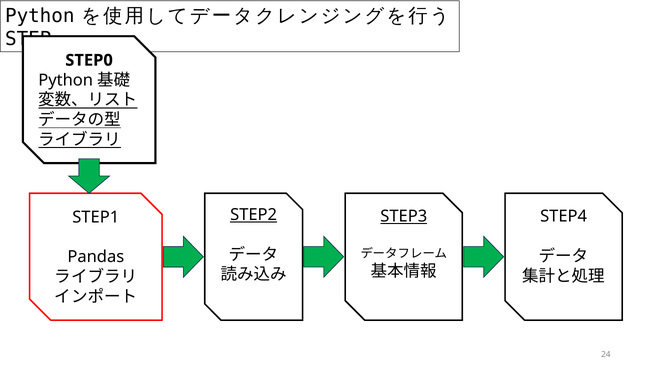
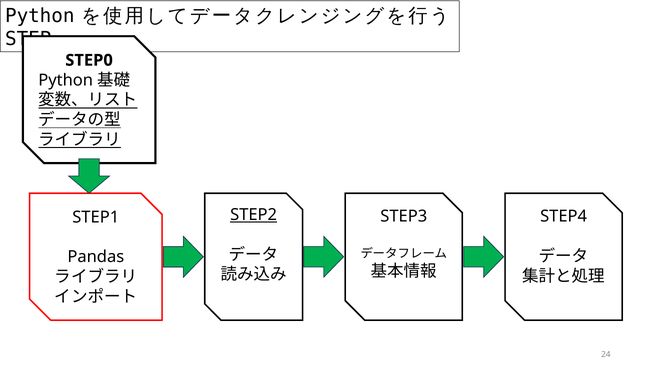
STEP3 underline: present -> none
